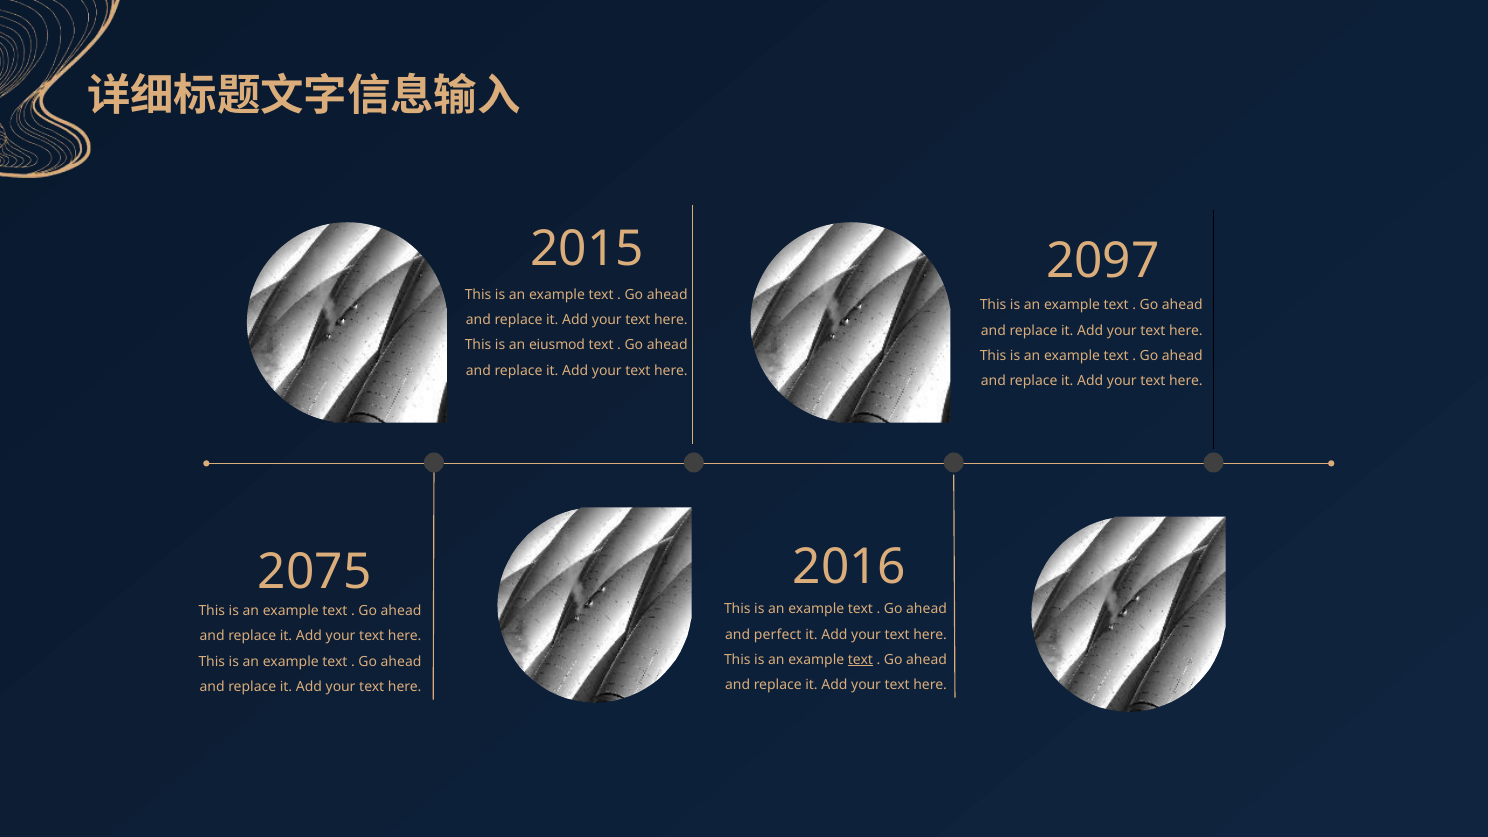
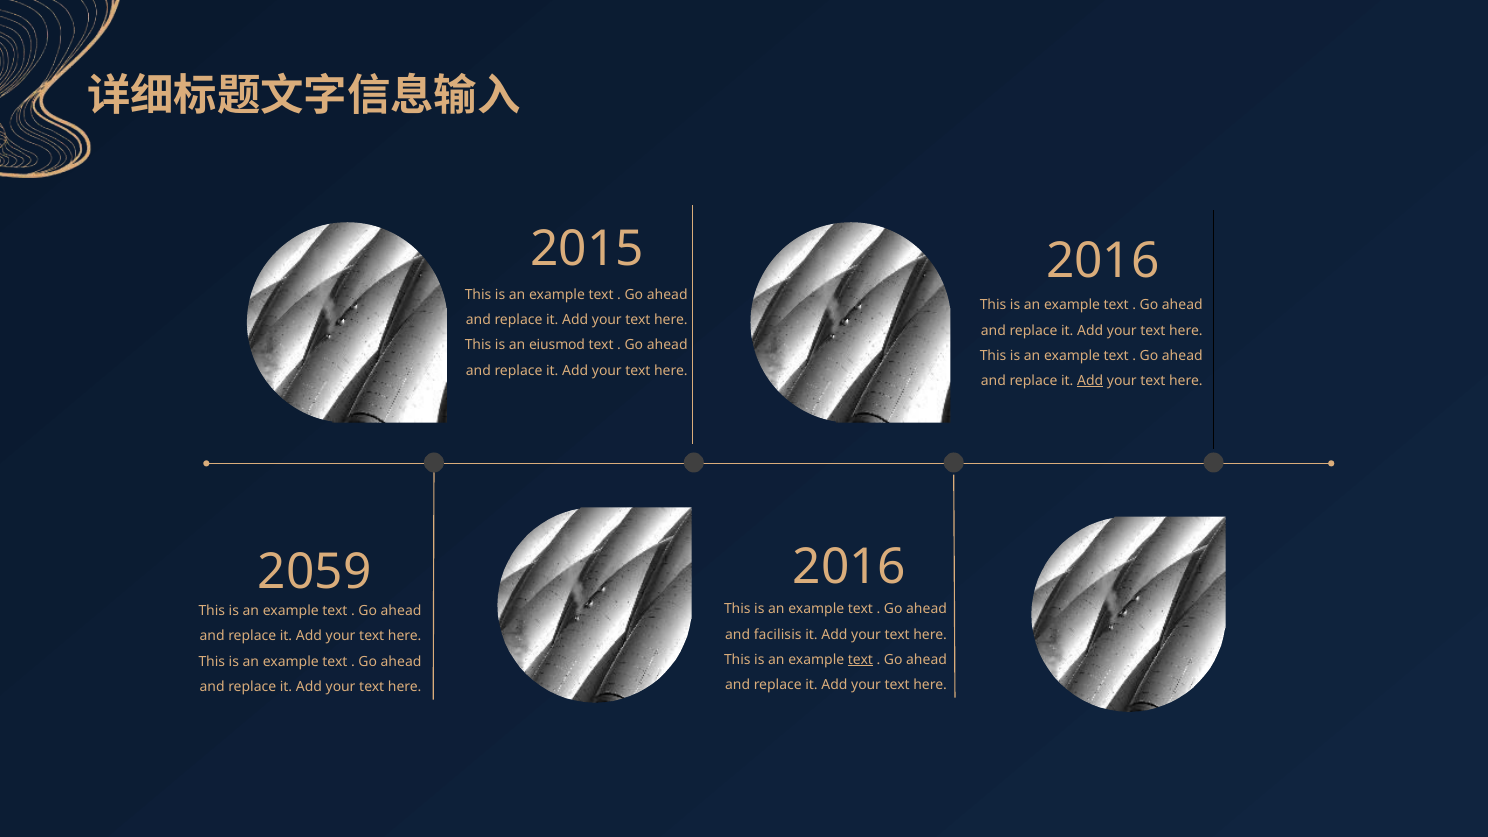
2015 2097: 2097 -> 2016
Add at (1090, 381) underline: none -> present
2075: 2075 -> 2059
perfect: perfect -> facilisis
